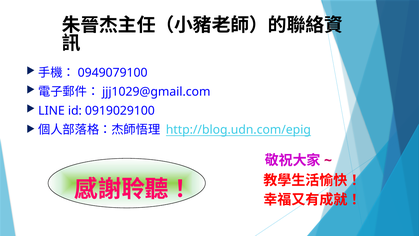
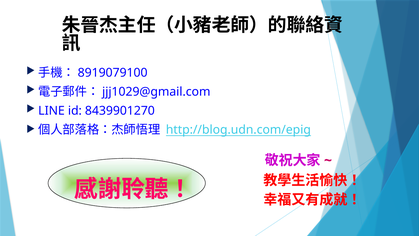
0949079100: 0949079100 -> 8919079100
0919029100: 0919029100 -> 8439901270
